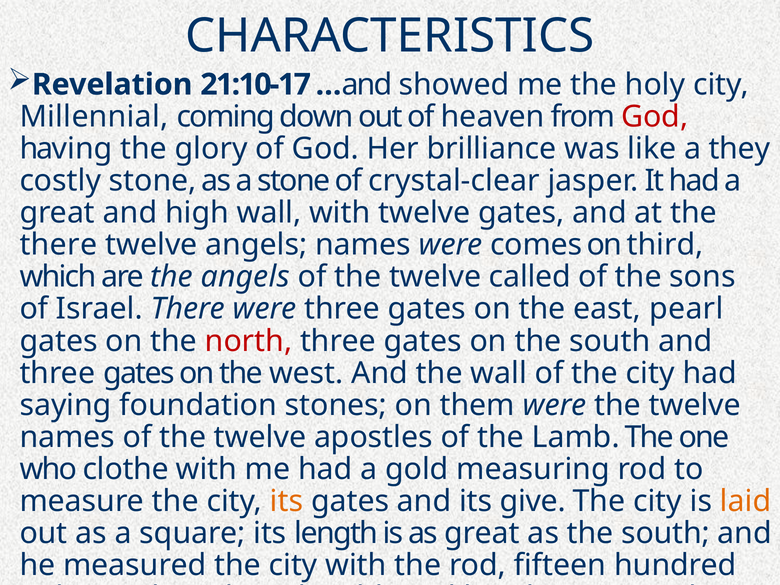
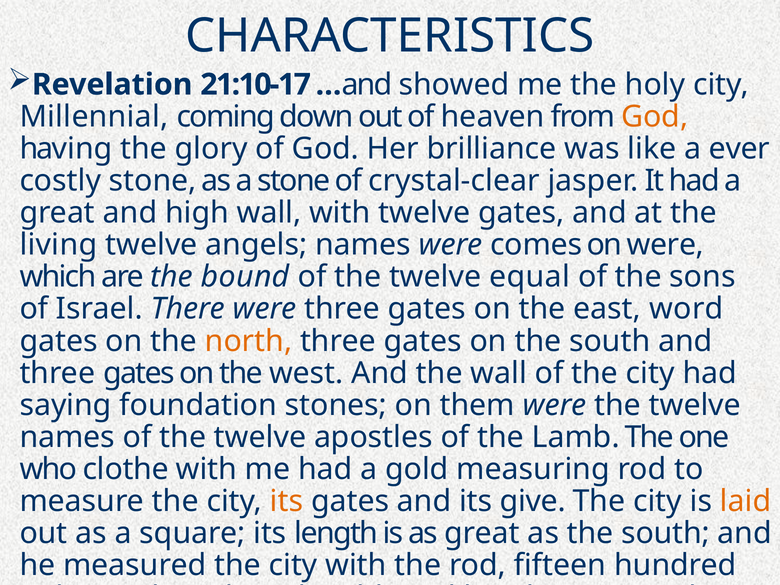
God at (655, 117) colour: red -> orange
they: they -> ever
there at (58, 245): there -> living
on third: third -> were
the angels: angels -> bound
twelve called: called -> equal
pearl: pearl -> word
north colour: red -> orange
